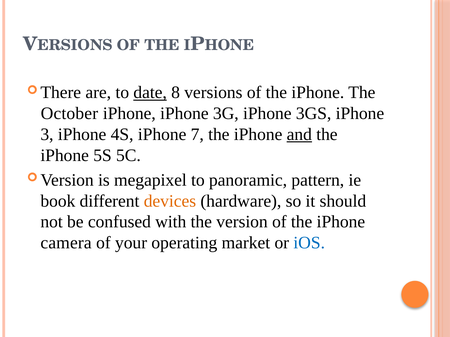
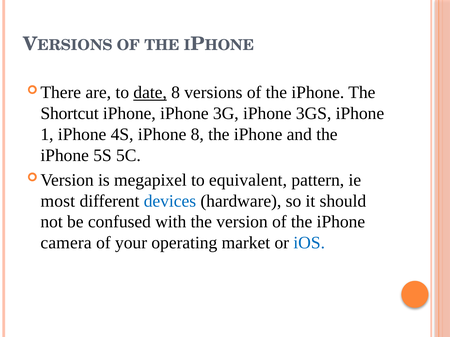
October: October -> Shortcut
3: 3 -> 1
iPhone 7: 7 -> 8
and underline: present -> none
panoramic: panoramic -> equivalent
book: book -> most
devices colour: orange -> blue
